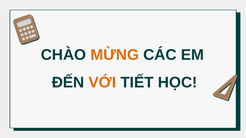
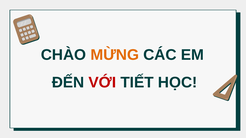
VỚI colour: orange -> red
